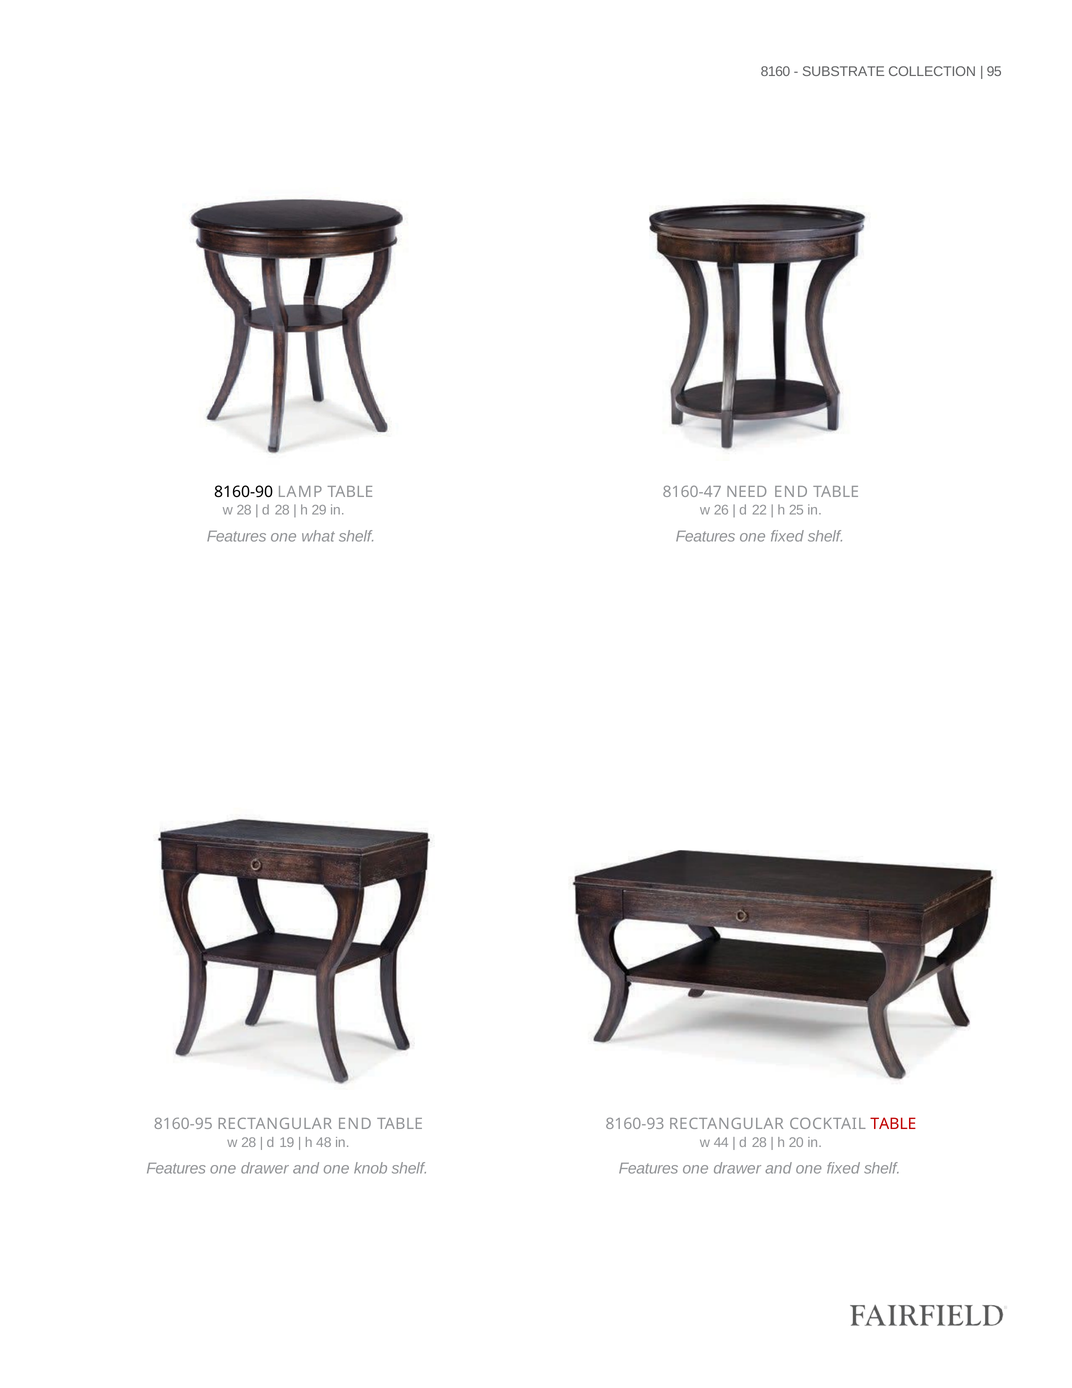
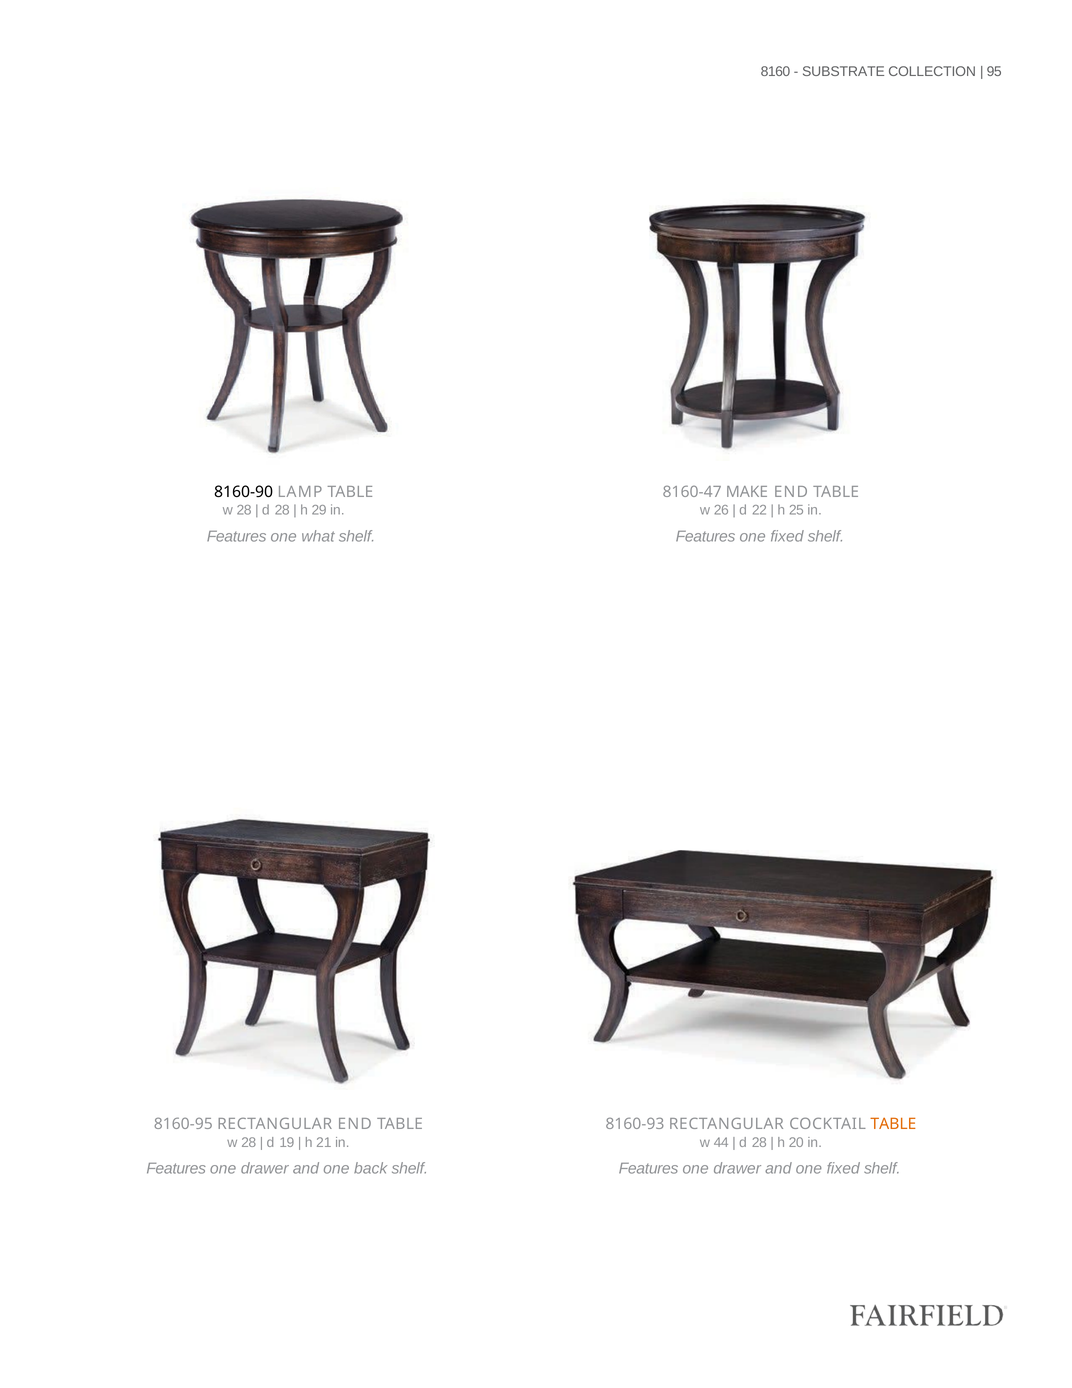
NEED: NEED -> MAKE
TABLE at (893, 1123) colour: red -> orange
48: 48 -> 21
knob: knob -> back
